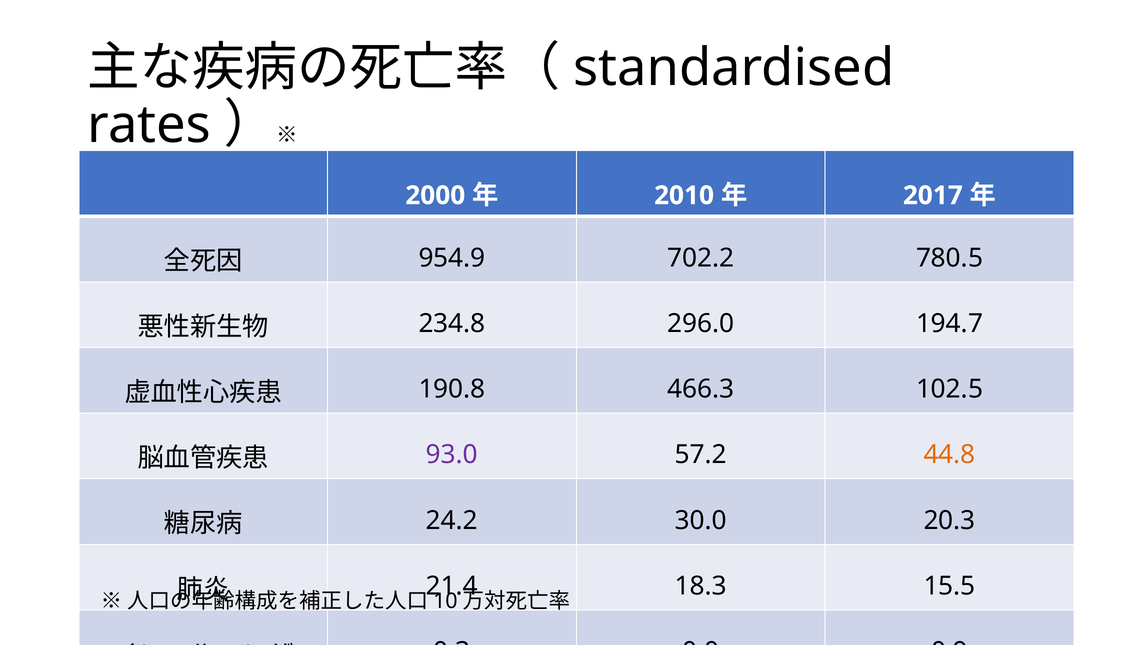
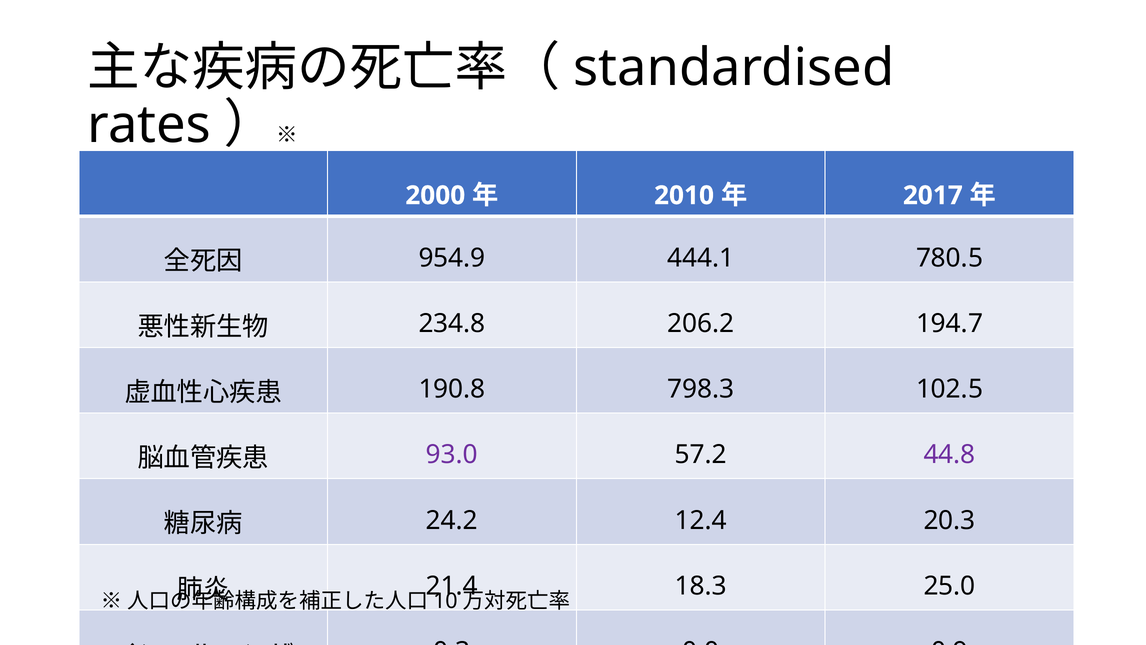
702.2: 702.2 -> 444.1
296.0: 296.0 -> 206.2
466.3: 466.3 -> 798.3
44.8 colour: orange -> purple
30.0: 30.0 -> 12.4
15.5: 15.5 -> 25.0
